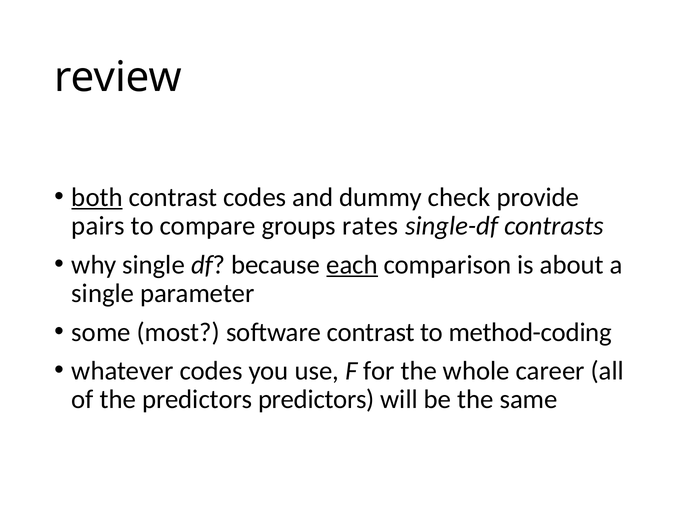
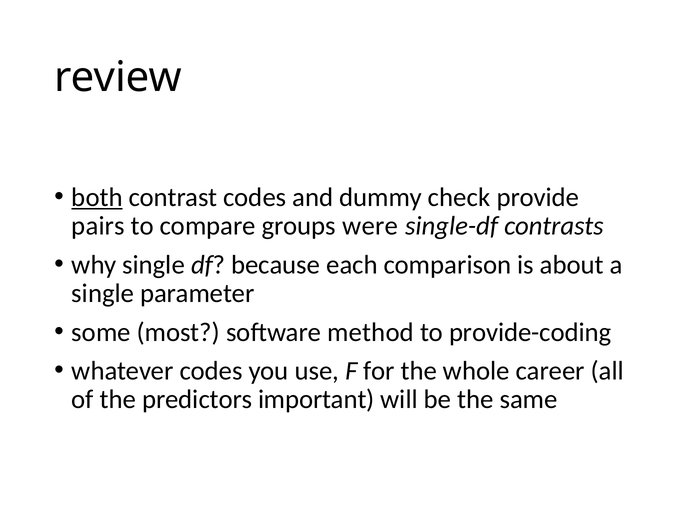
rates: rates -> were
each underline: present -> none
software contrast: contrast -> method
method-coding: method-coding -> provide-coding
predictors predictors: predictors -> important
